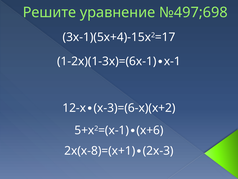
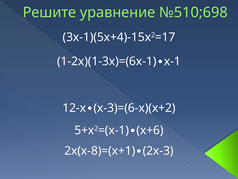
№497;698: №497;698 -> №510;698
